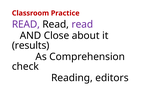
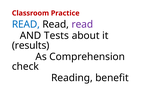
READ at (26, 24) colour: purple -> blue
Close: Close -> Tests
editors: editors -> benefit
